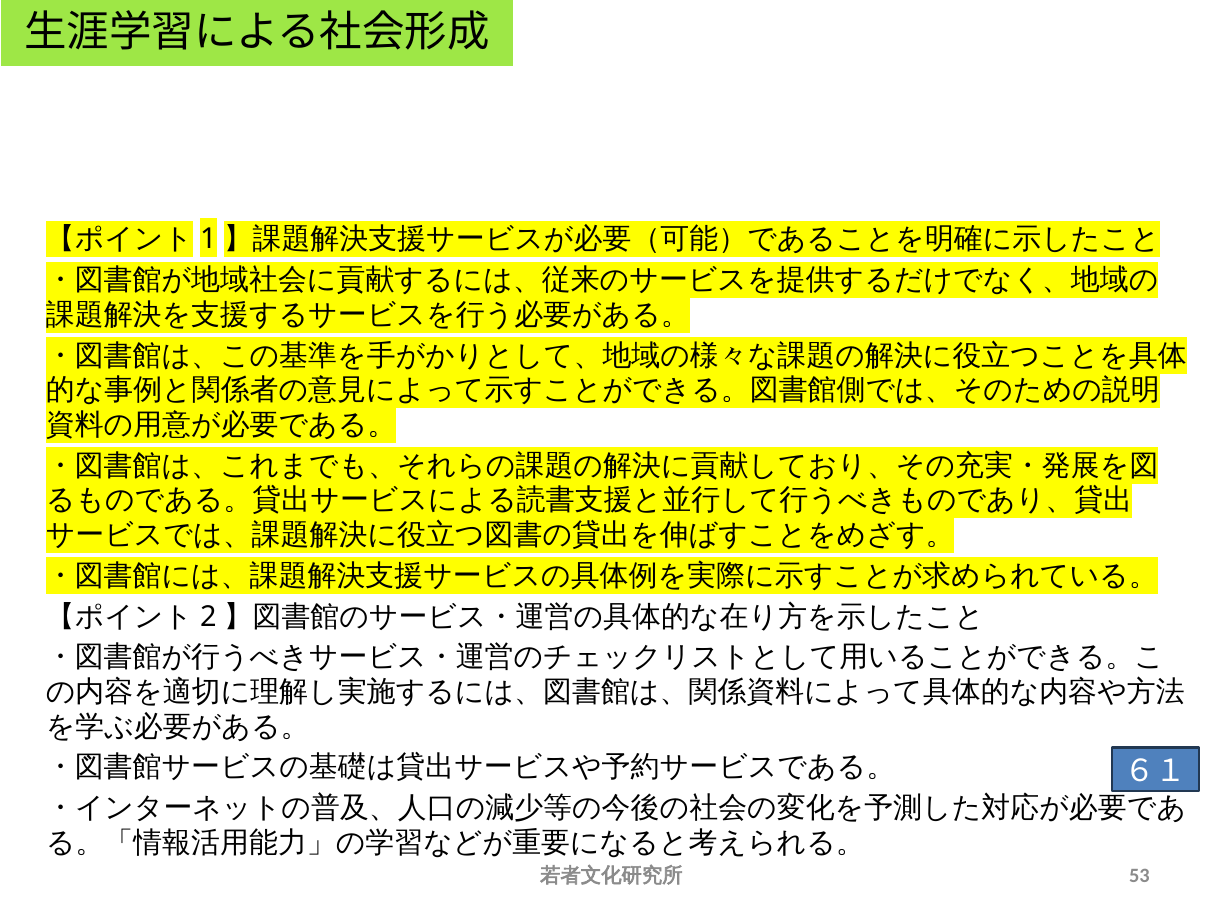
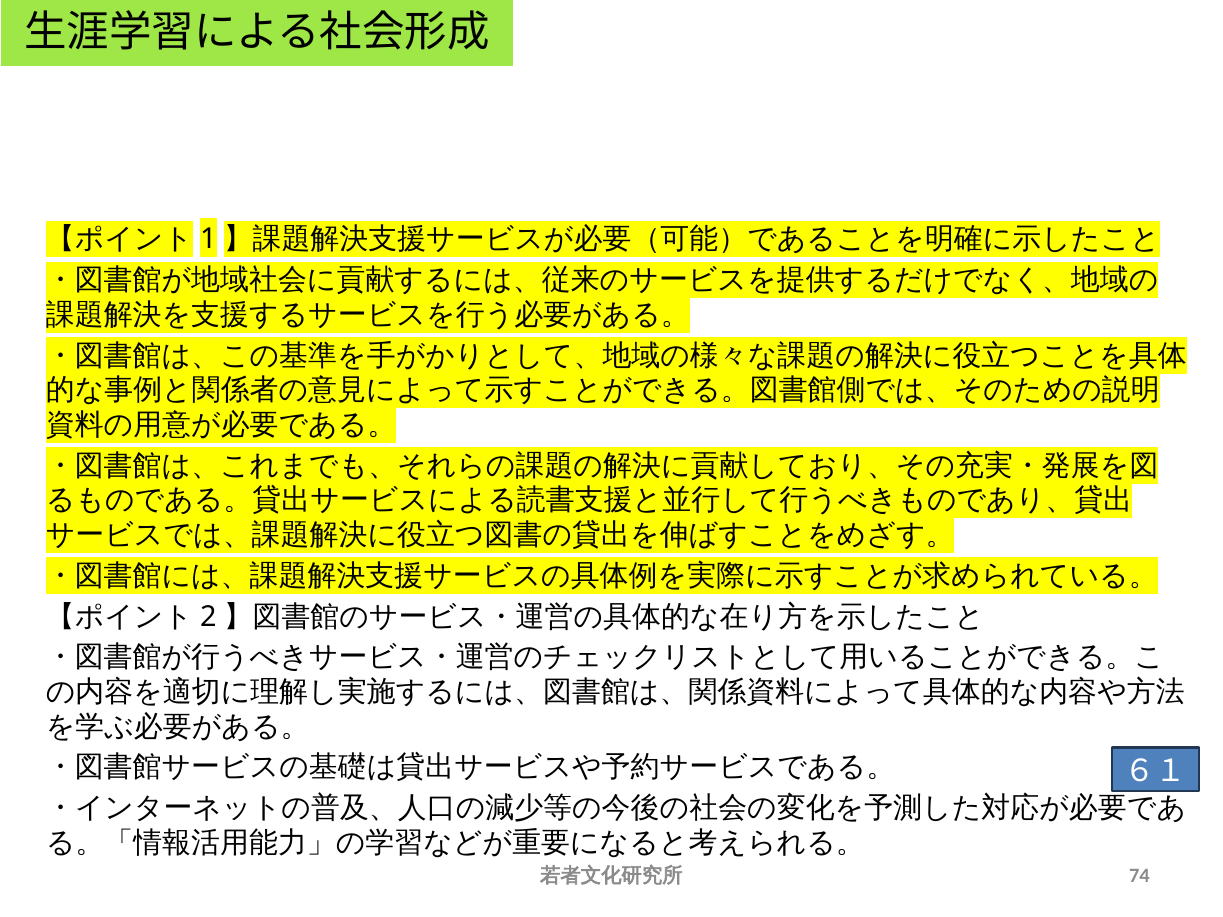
53: 53 -> 74
